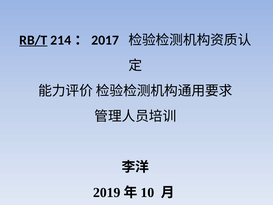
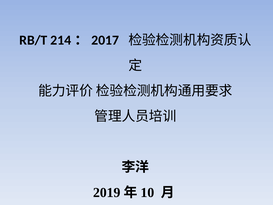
RB/T underline: present -> none
